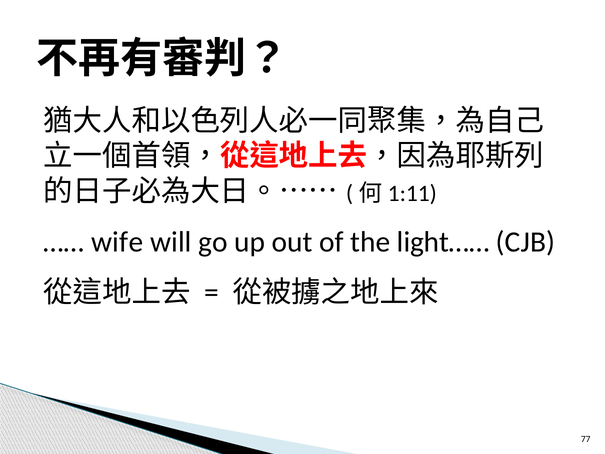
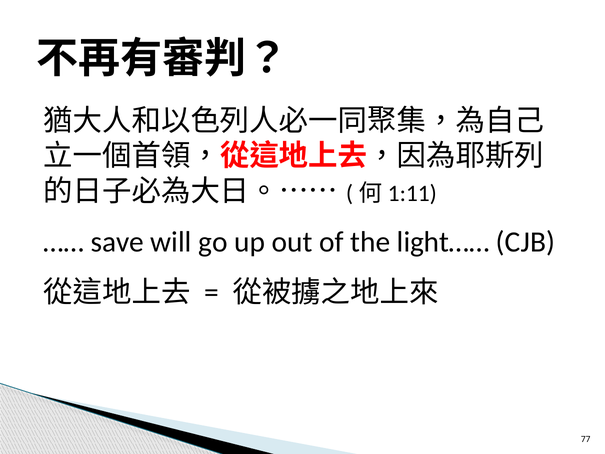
wife: wife -> save
